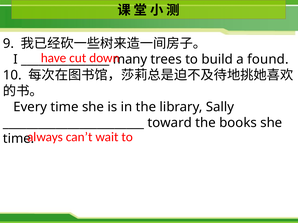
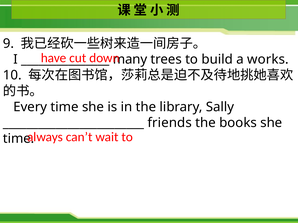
found: found -> works
toward: toward -> friends
